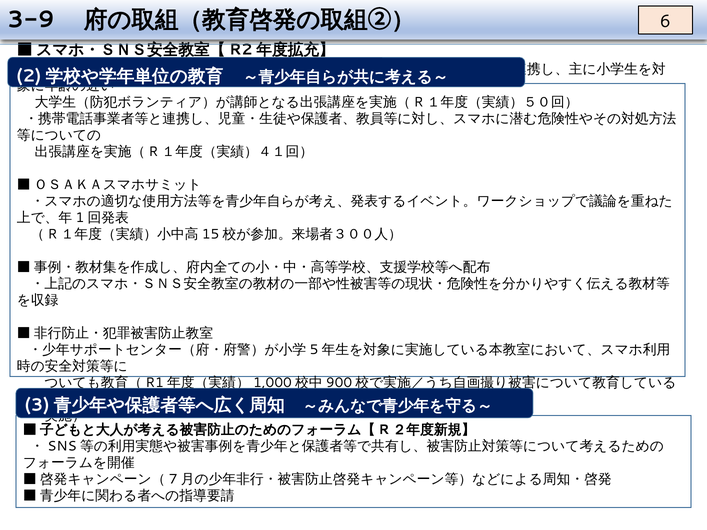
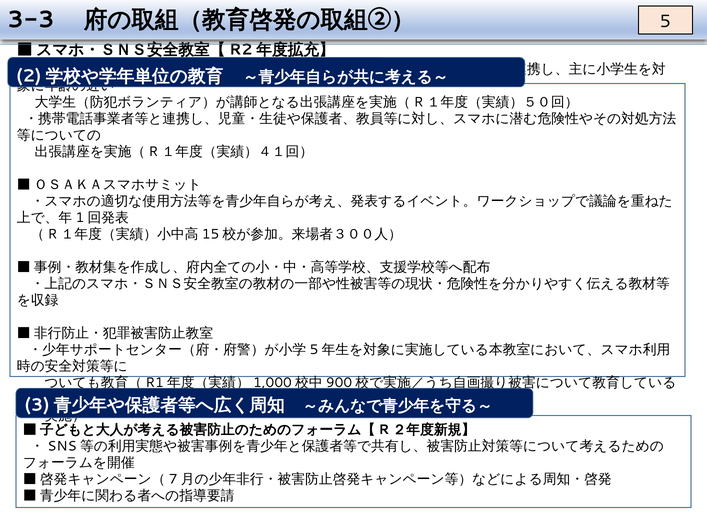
3-9: 3-9 -> 3-3
6: 6 -> 5
